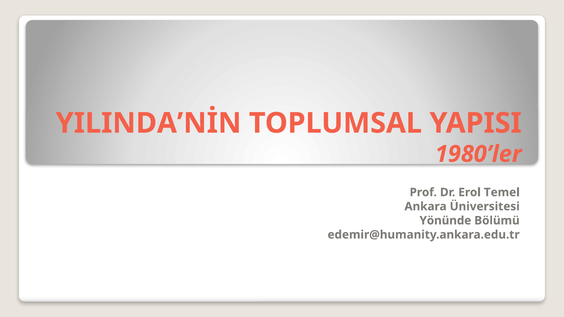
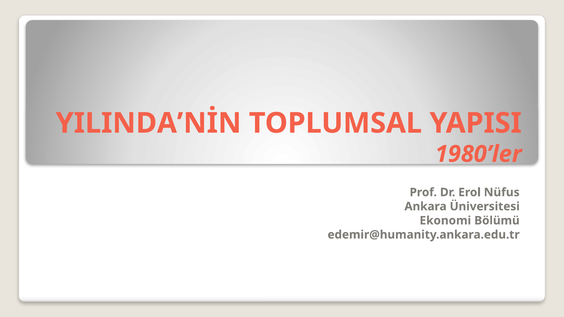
Temel: Temel -> Nüfus
Yönünde: Yönünde -> Ekonomi
